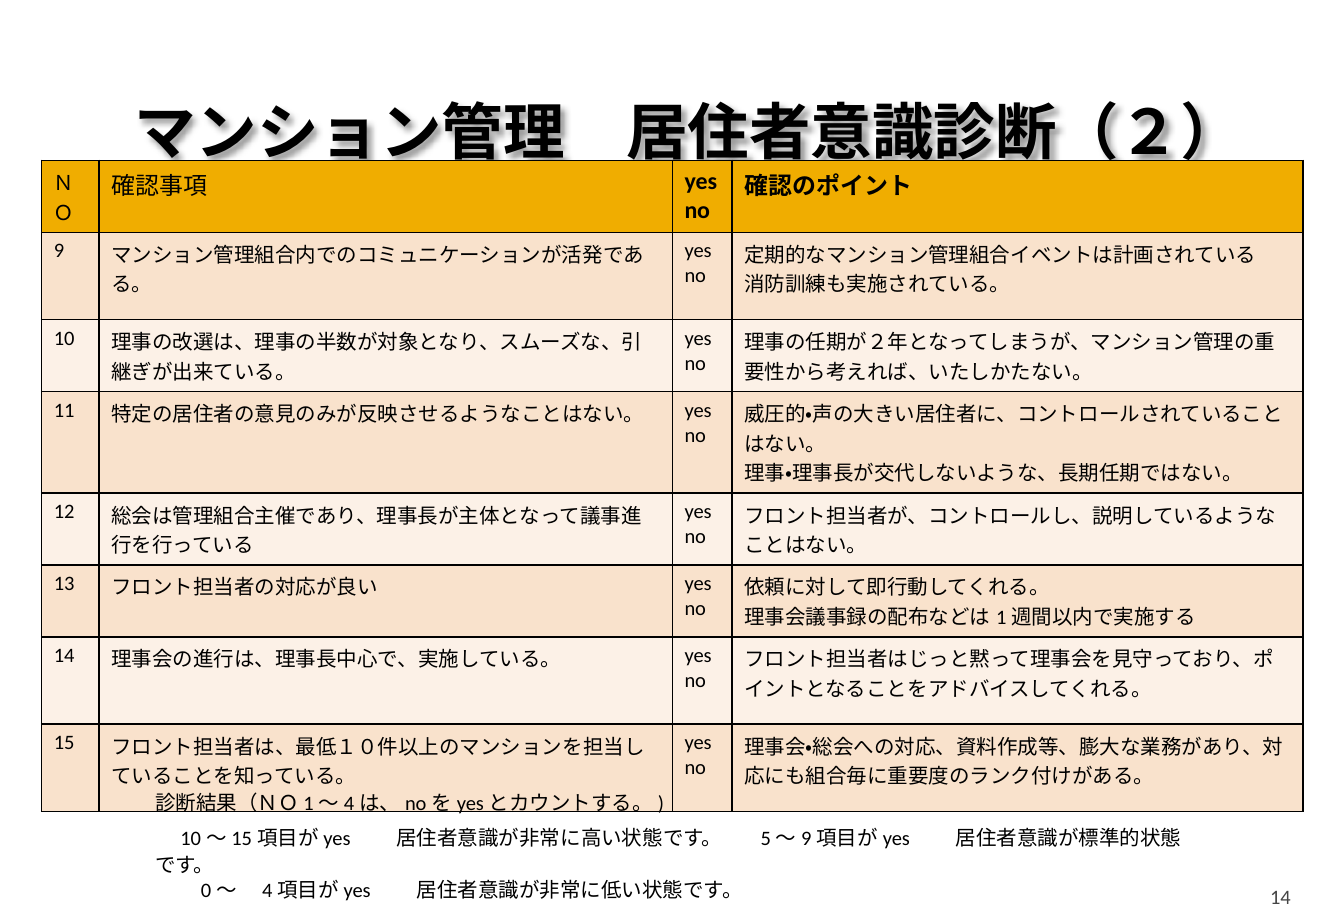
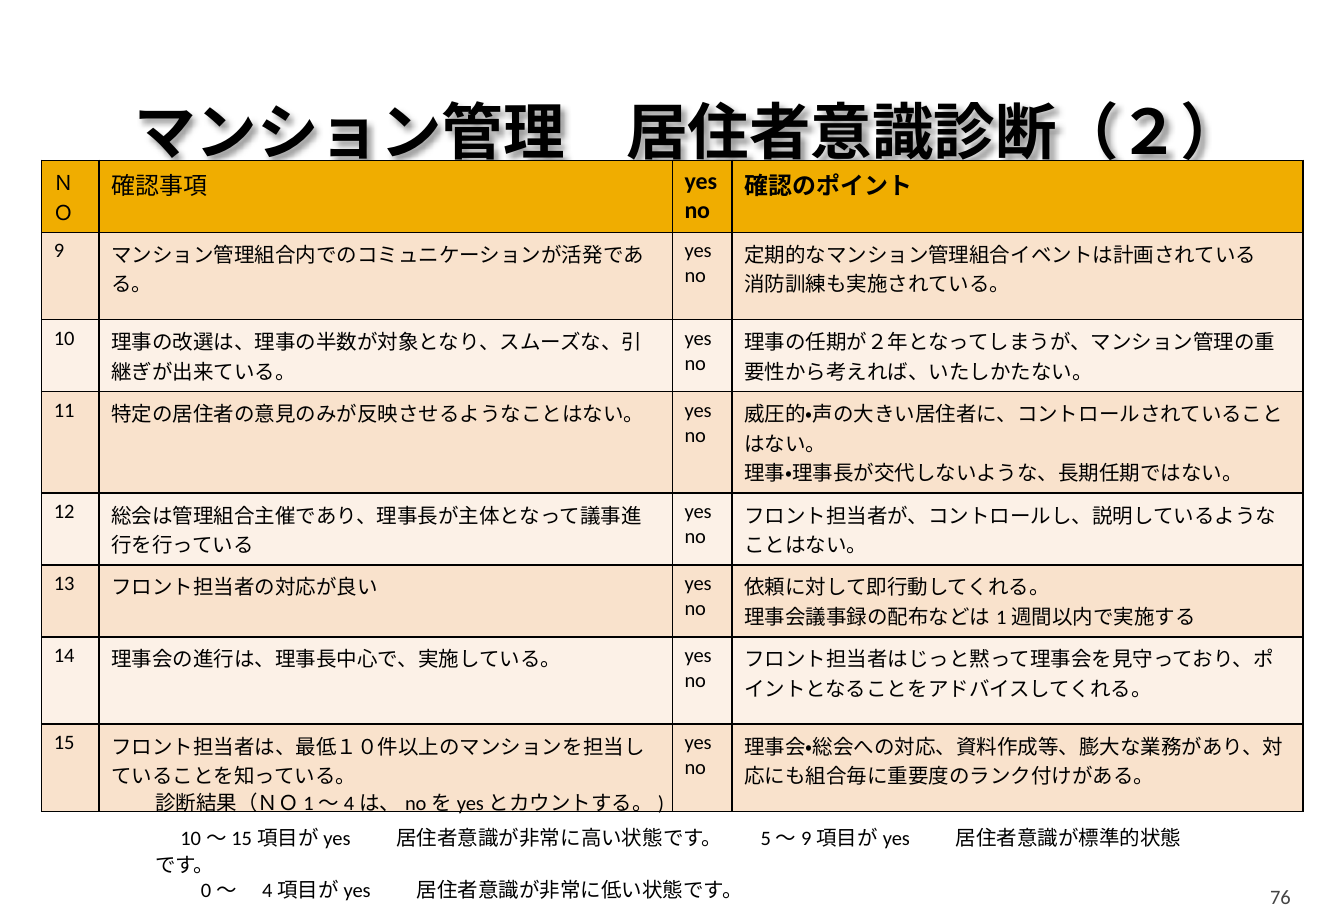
14 at (1280, 897): 14 -> 76
